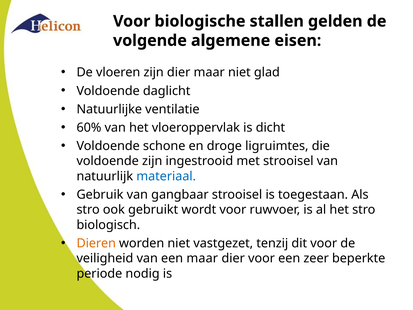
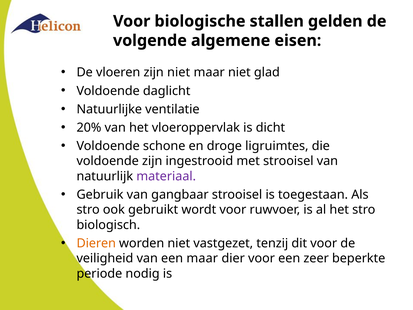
zijn dier: dier -> niet
60%: 60% -> 20%
materiaal colour: blue -> purple
